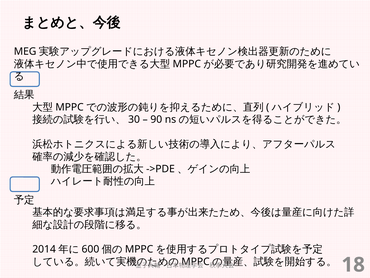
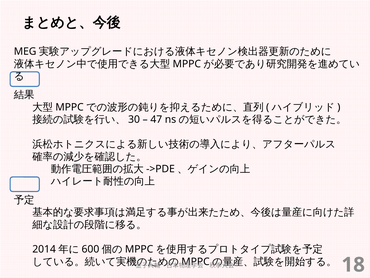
90: 90 -> 47
